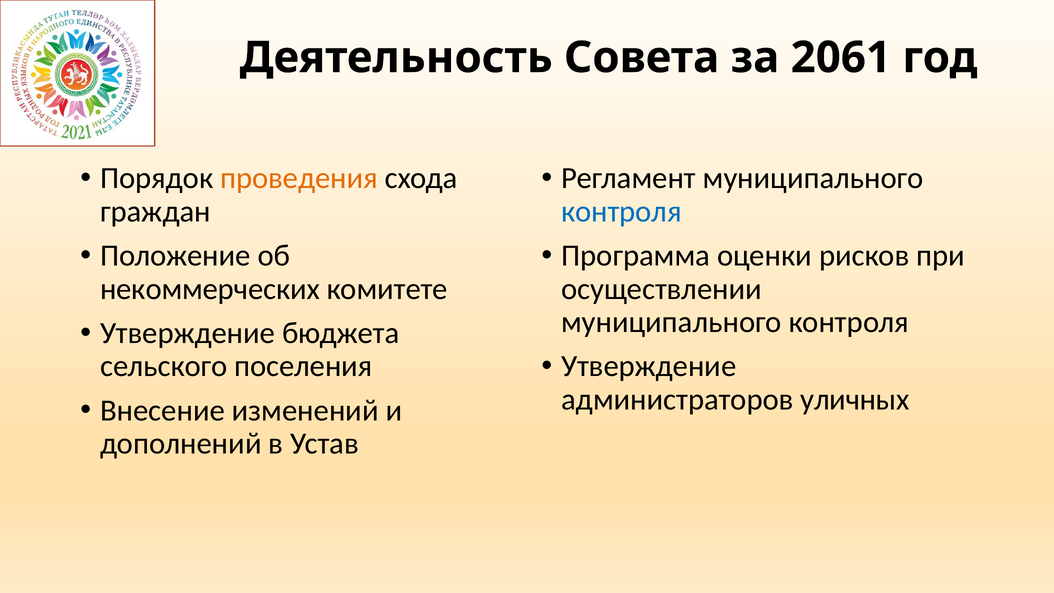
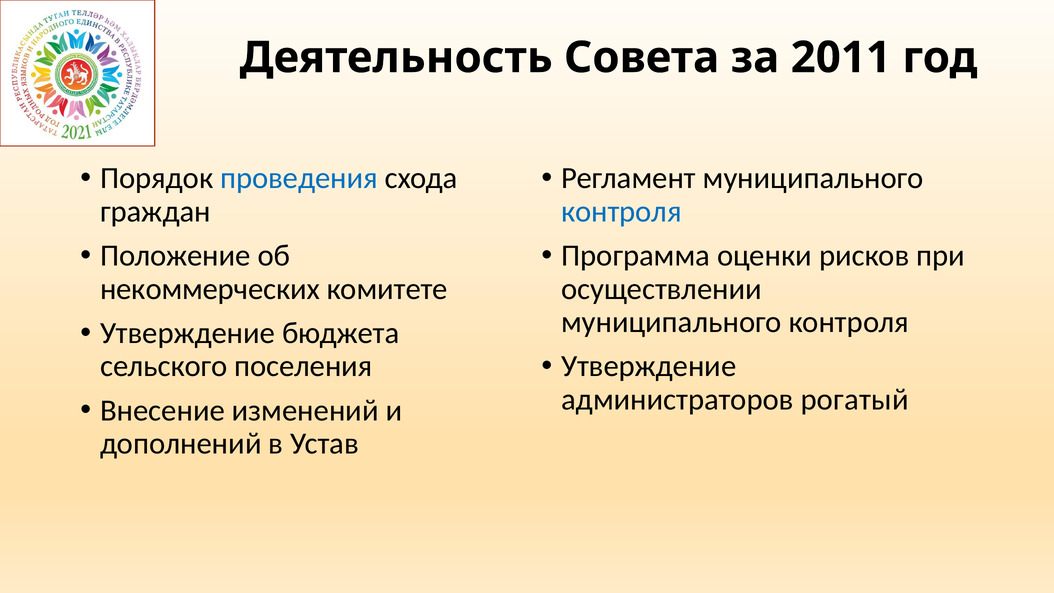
2061: 2061 -> 2011
проведения colour: orange -> blue
уличных: уличных -> рогатый
